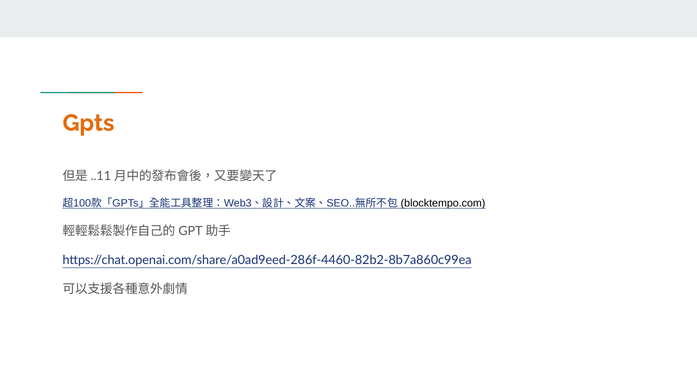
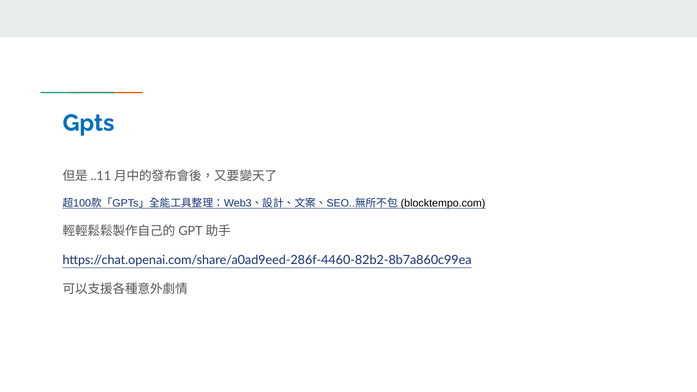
Gpts at (88, 123) colour: orange -> blue
